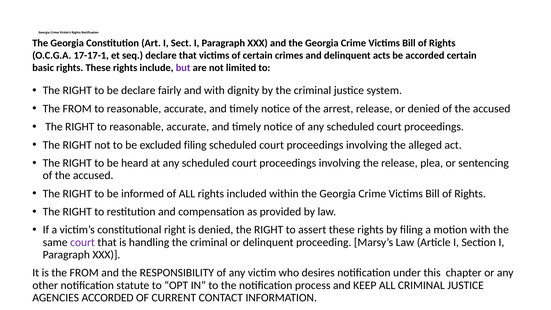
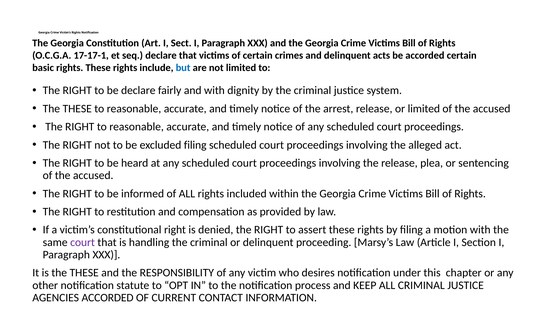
but colour: purple -> blue
FROM at (77, 109): FROM -> THESE
or denied: denied -> limited
is the FROM: FROM -> THESE
